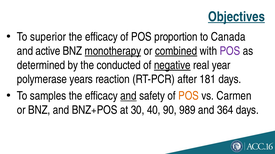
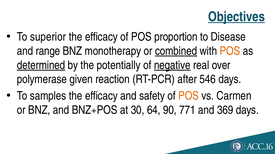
Canada: Canada -> Disease
active: active -> range
monotherapy underline: present -> none
POS at (230, 51) colour: purple -> orange
determined underline: none -> present
conducted: conducted -> potentially
year: year -> over
years: years -> given
181: 181 -> 546
and at (128, 96) underline: present -> none
40: 40 -> 64
989: 989 -> 771
364: 364 -> 369
